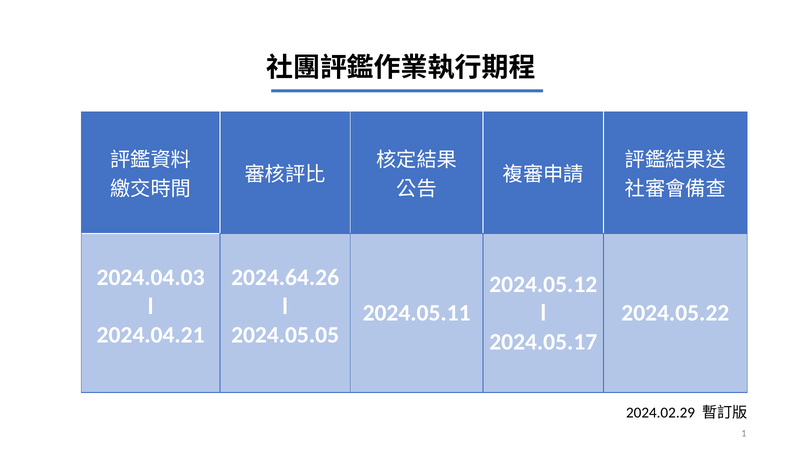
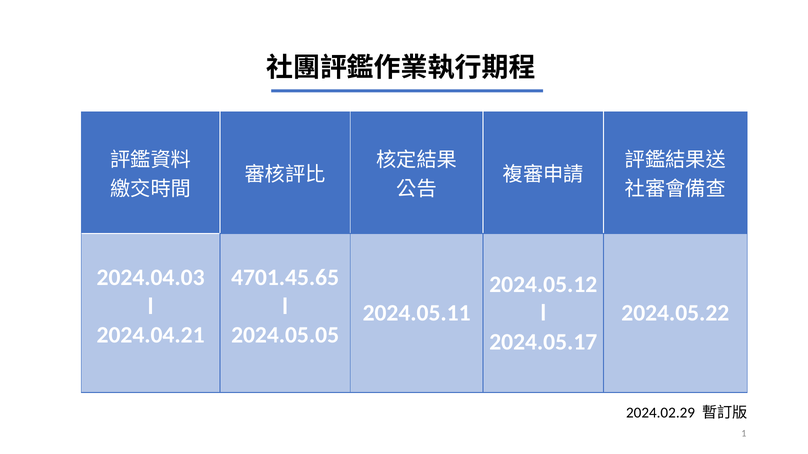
2024.64.26: 2024.64.26 -> 4701.45.65
